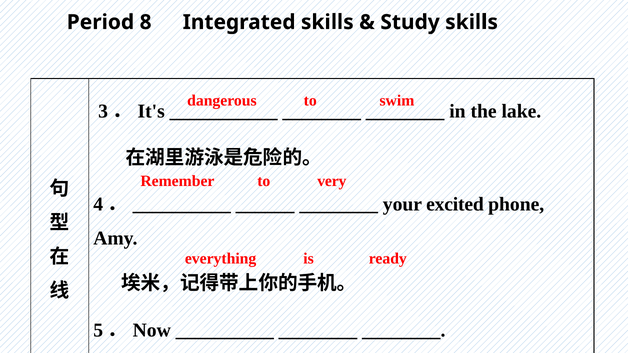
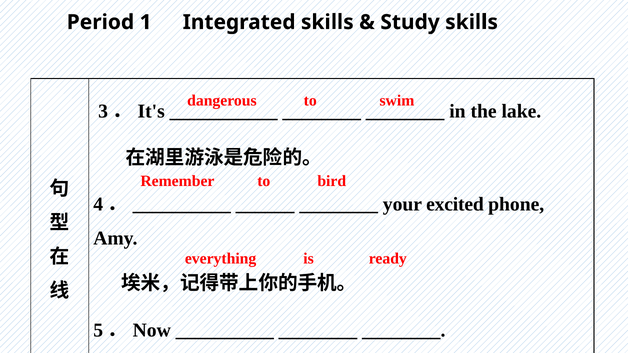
8: 8 -> 1
very: very -> bird
